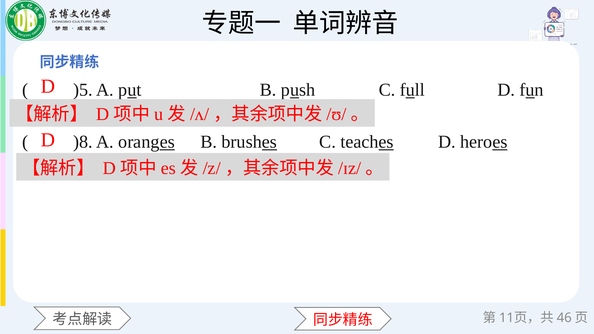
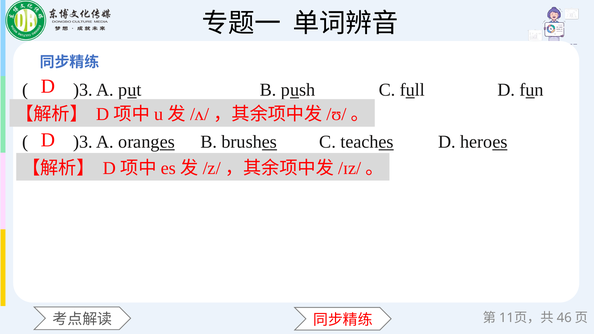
)5 at (83, 90): )5 -> )3
)8 at (83, 142): )8 -> )3
